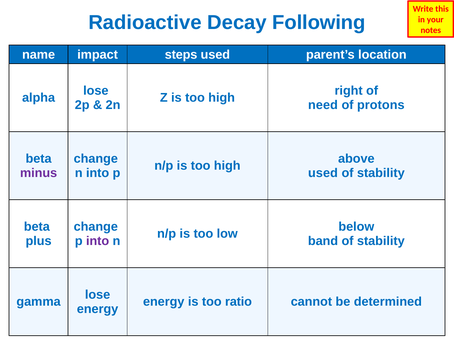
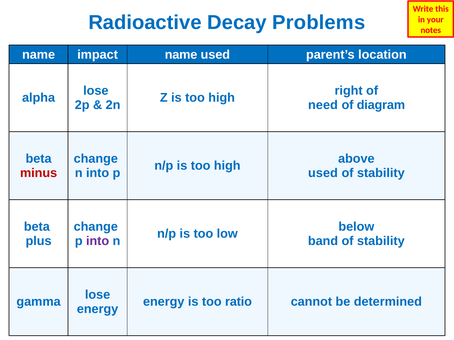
Following: Following -> Problems
impact steps: steps -> name
protons: protons -> diagram
minus colour: purple -> red
